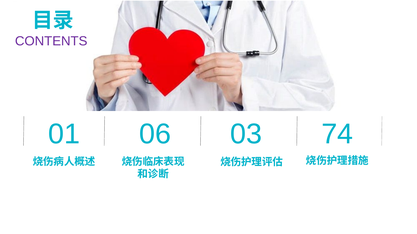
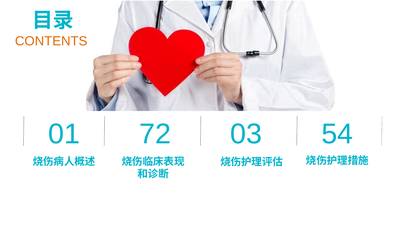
CONTENTS colour: purple -> orange
06: 06 -> 72
74: 74 -> 54
